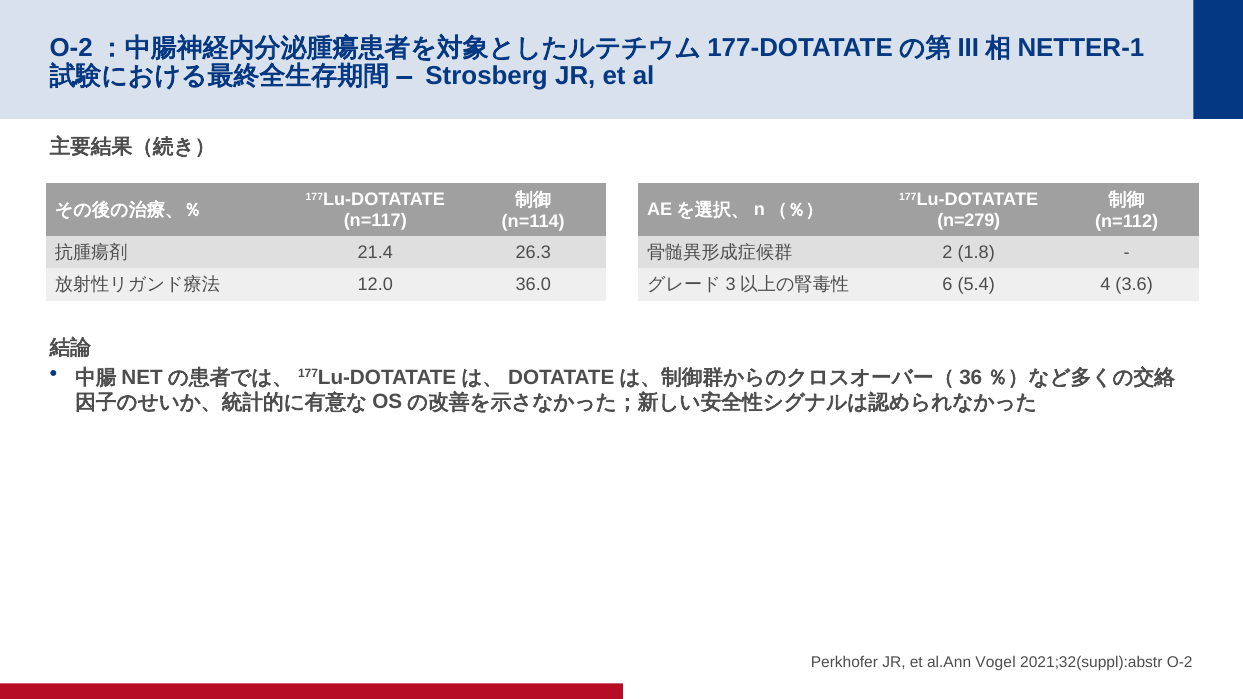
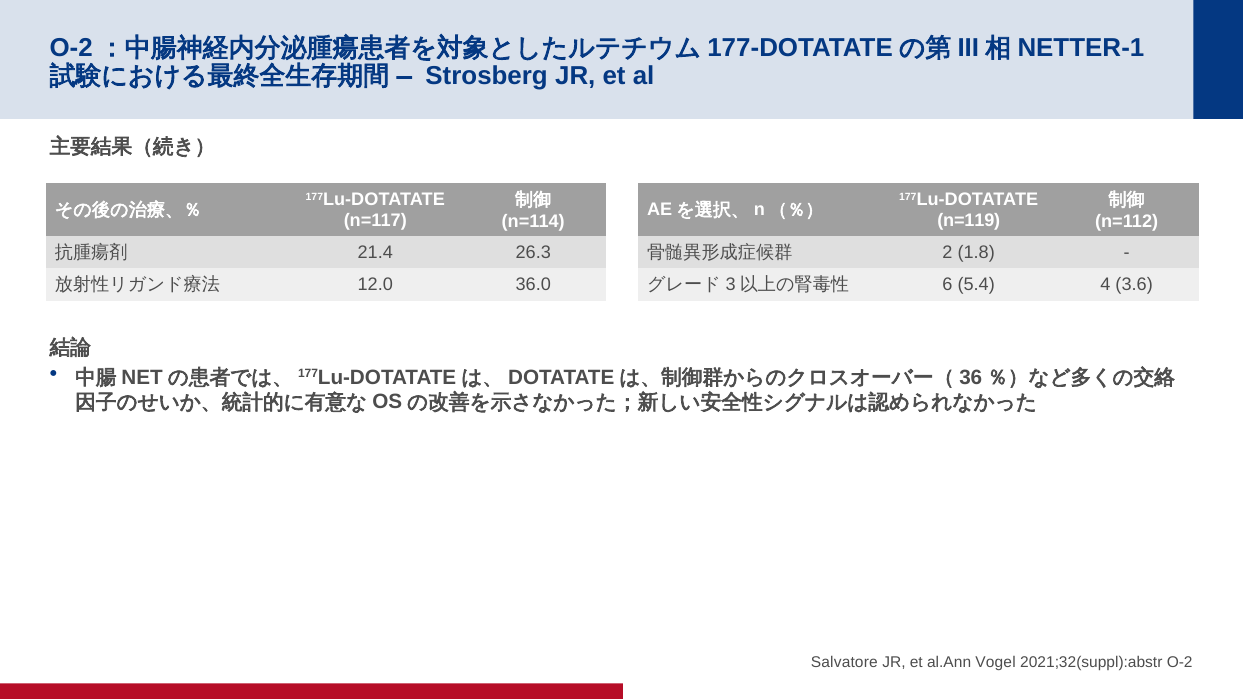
n=279: n=279 -> n=119
Perkhofer: Perkhofer -> Salvatore
